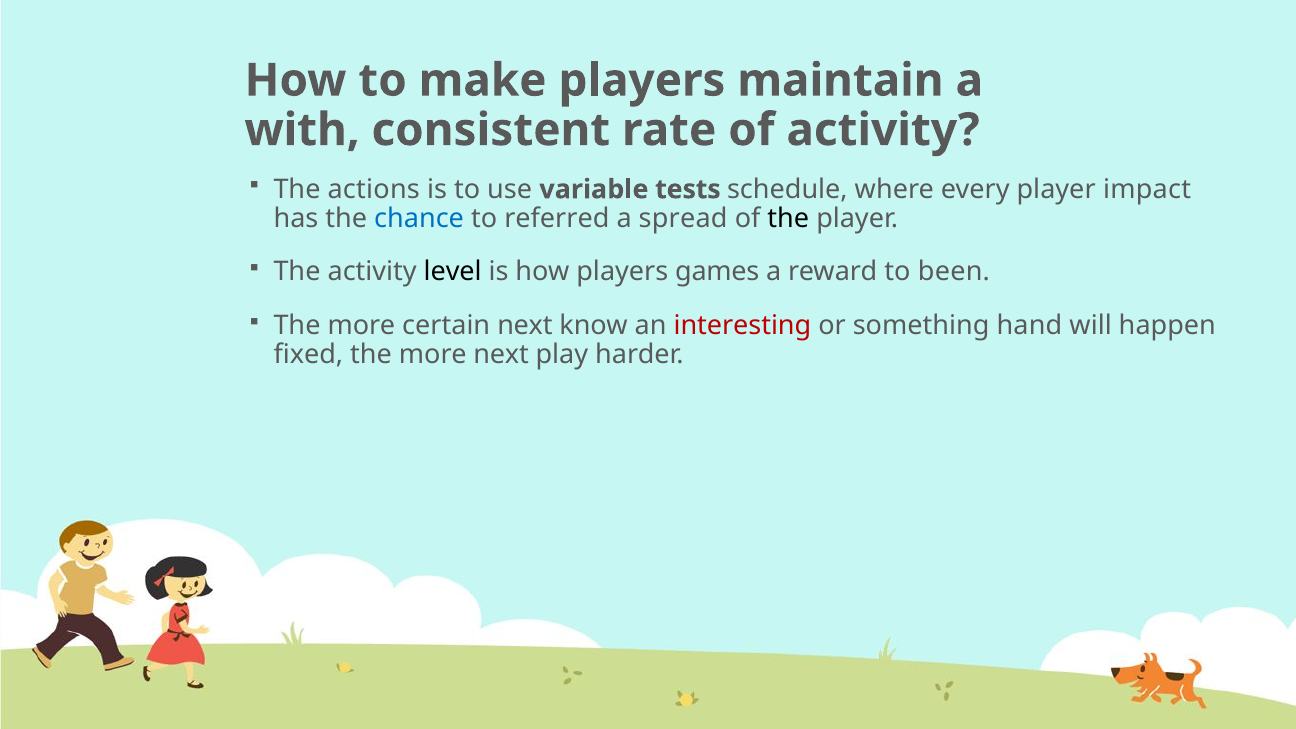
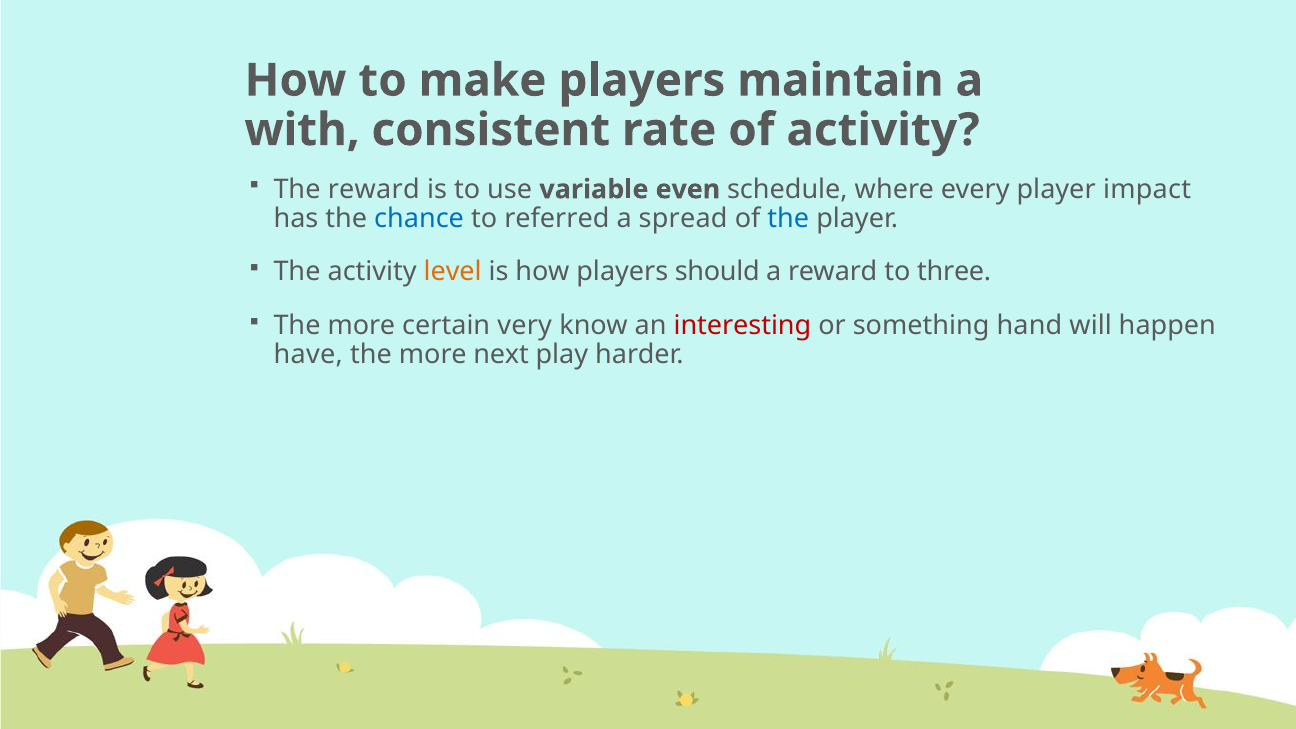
The actions: actions -> reward
tests: tests -> even
the at (788, 219) colour: black -> blue
level colour: black -> orange
games: games -> should
been: been -> three
certain next: next -> very
fixed: fixed -> have
